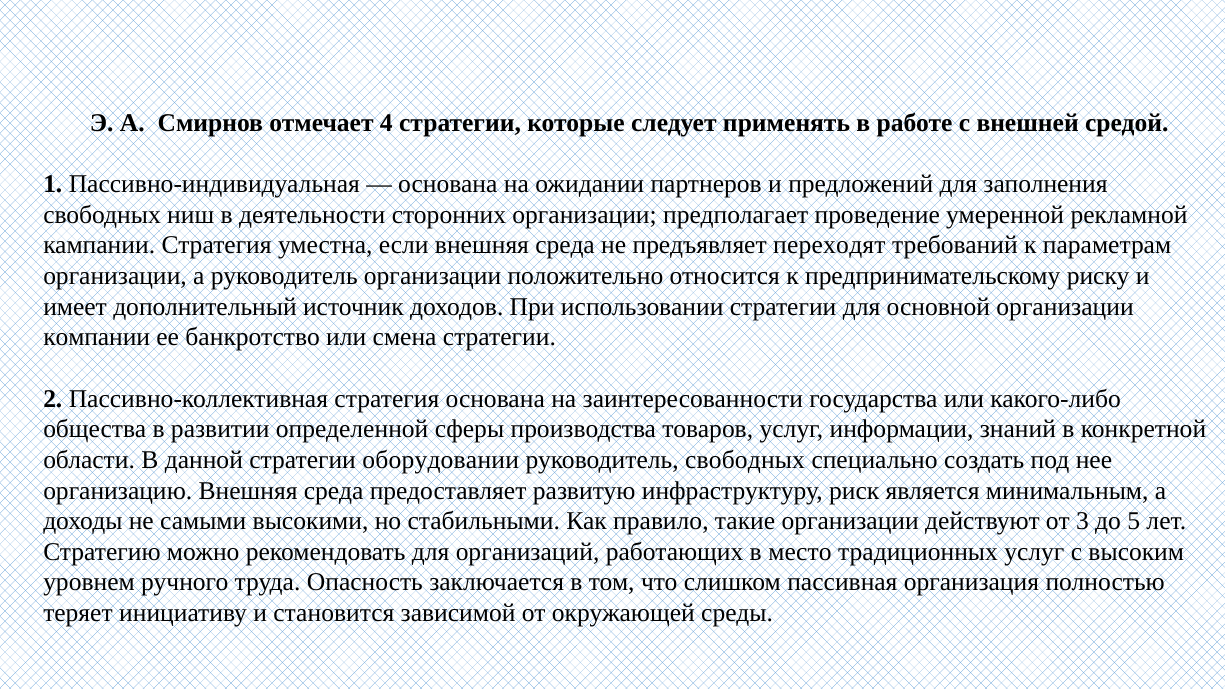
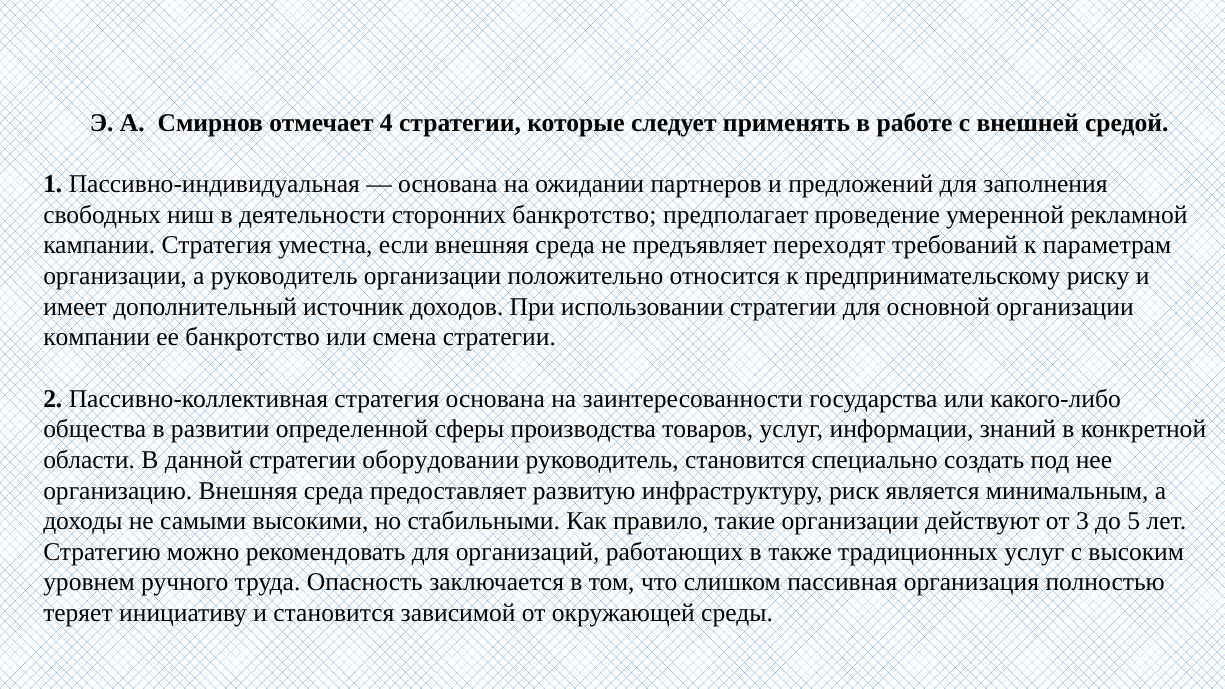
сторонних организации: организации -> банкротство
руководитель свободных: свободных -> становится
место: место -> также
